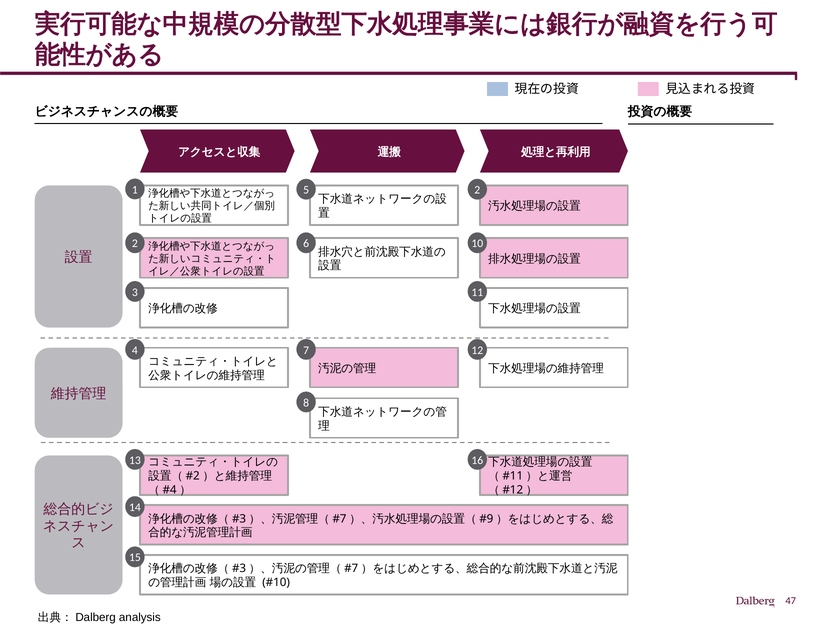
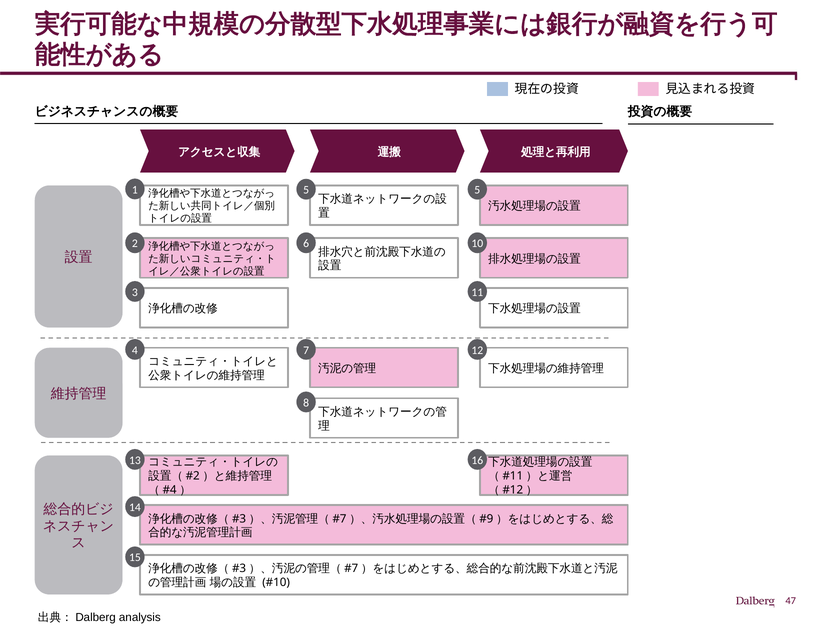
5 2: 2 -> 5
